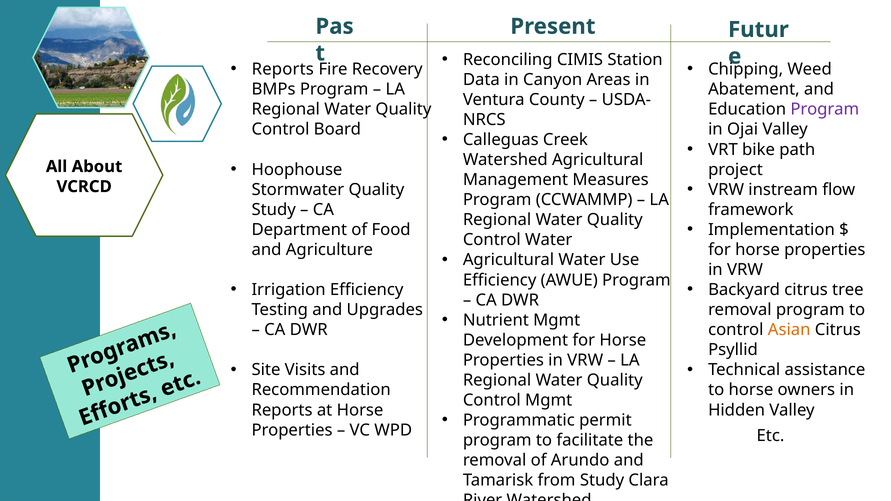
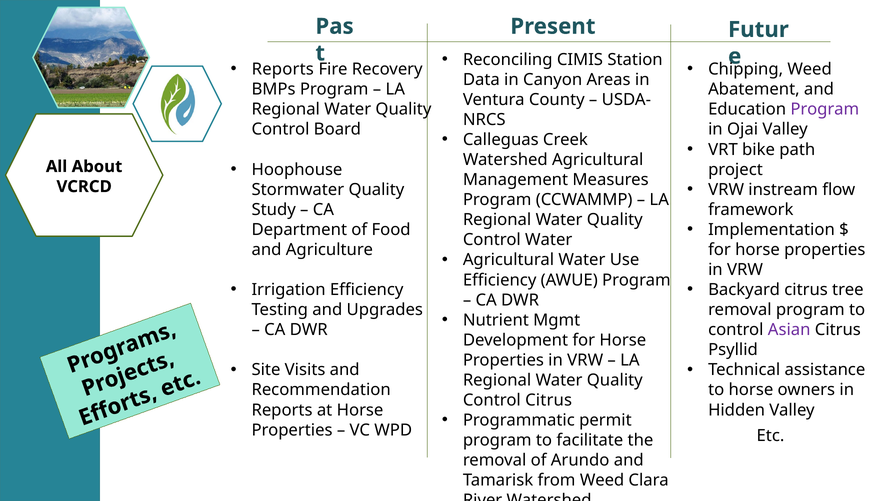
Asian colour: orange -> purple
Control Mgmt: Mgmt -> Citrus
from Study: Study -> Weed
